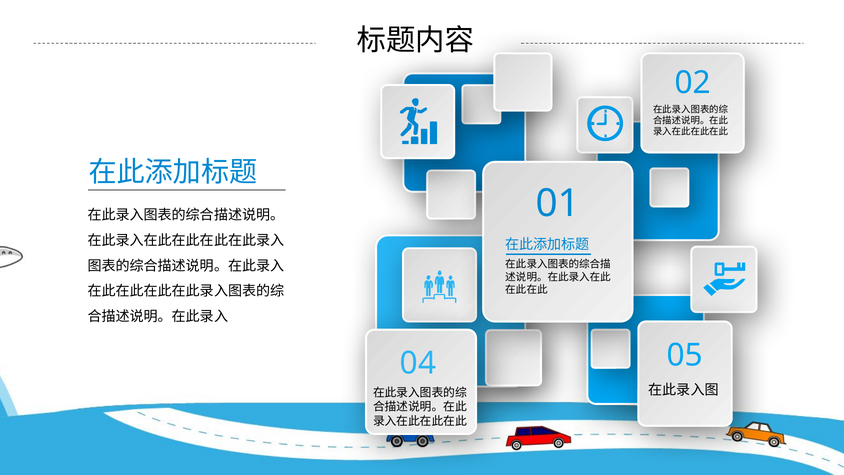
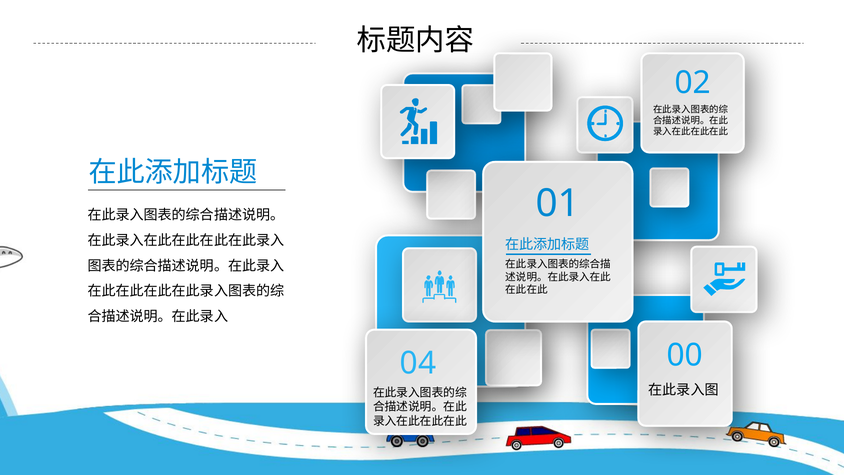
05: 05 -> 00
